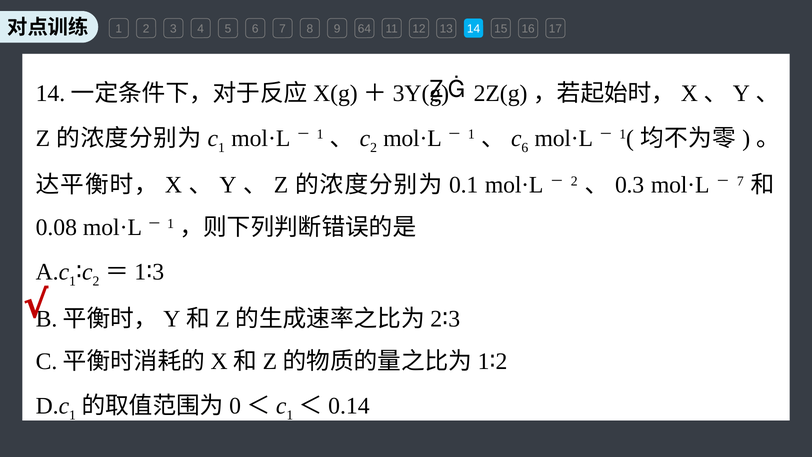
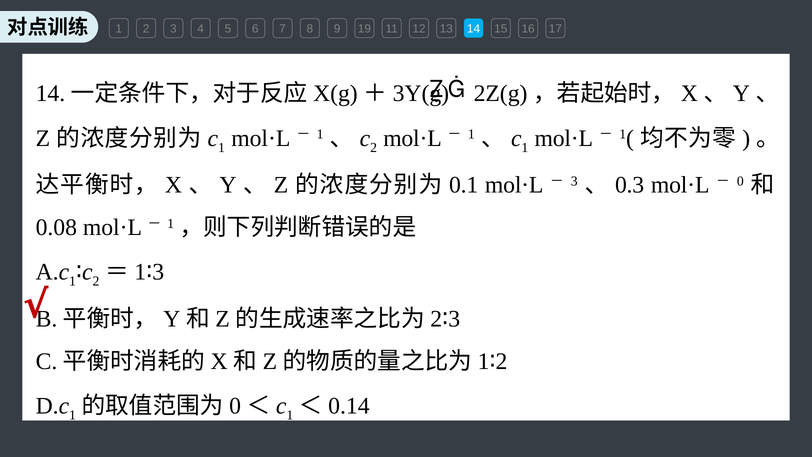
64: 64 -> 19
6 at (525, 147): 6 -> 1
2 at (574, 181): 2 -> 3
7 at (740, 181): 7 -> 0
